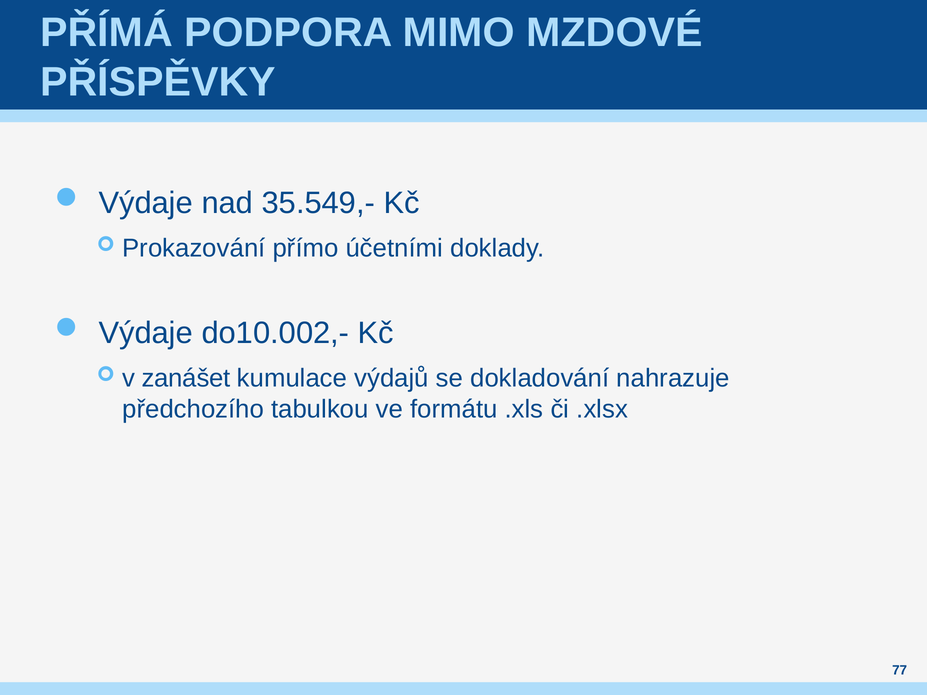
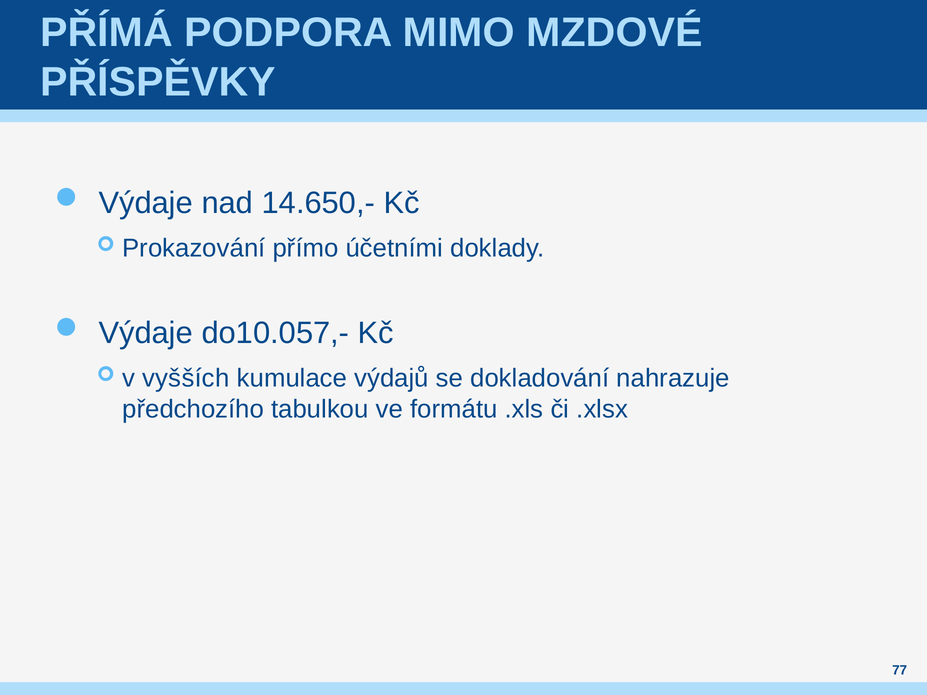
35.549,-: 35.549,- -> 14.650,-
do10.002,-: do10.002,- -> do10.057,-
zanášet: zanášet -> vyšších
